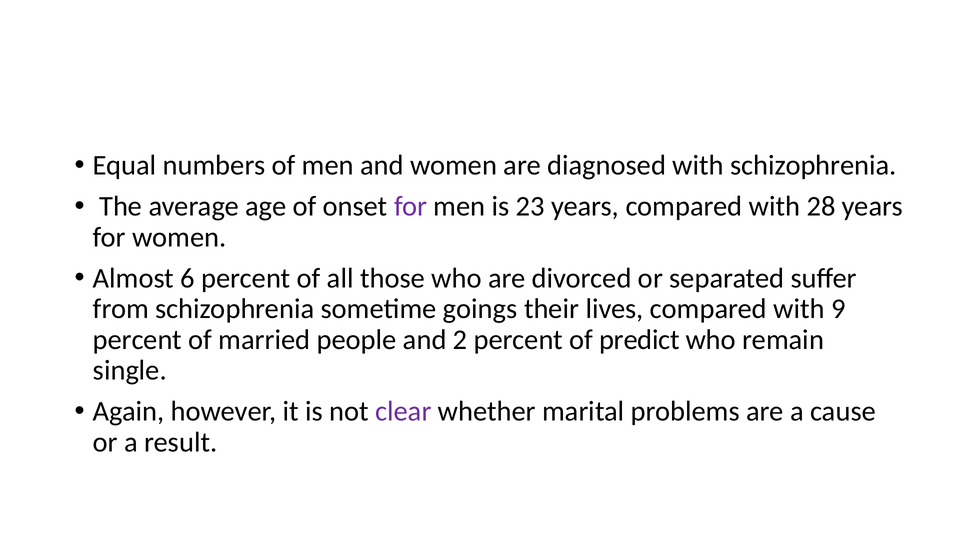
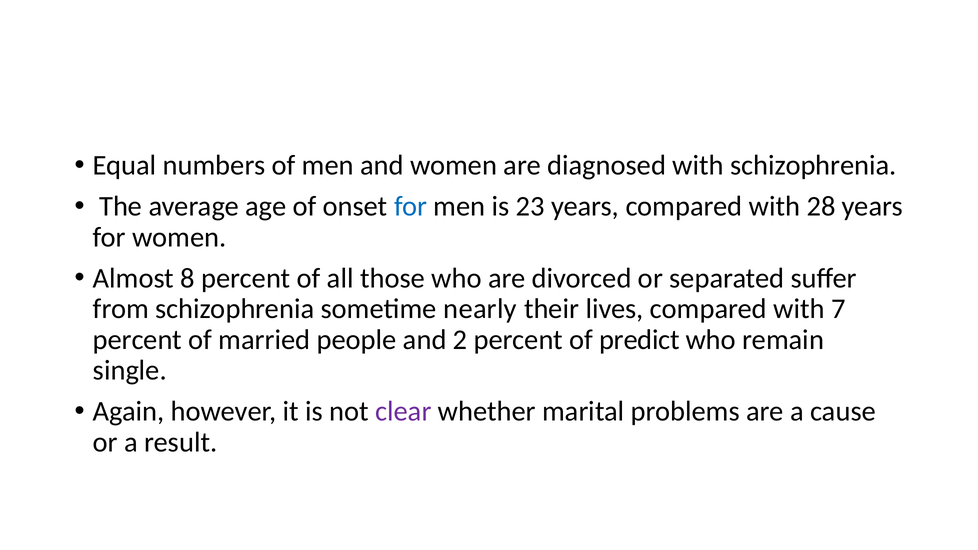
for at (411, 206) colour: purple -> blue
6: 6 -> 8
goings: goings -> nearly
9: 9 -> 7
